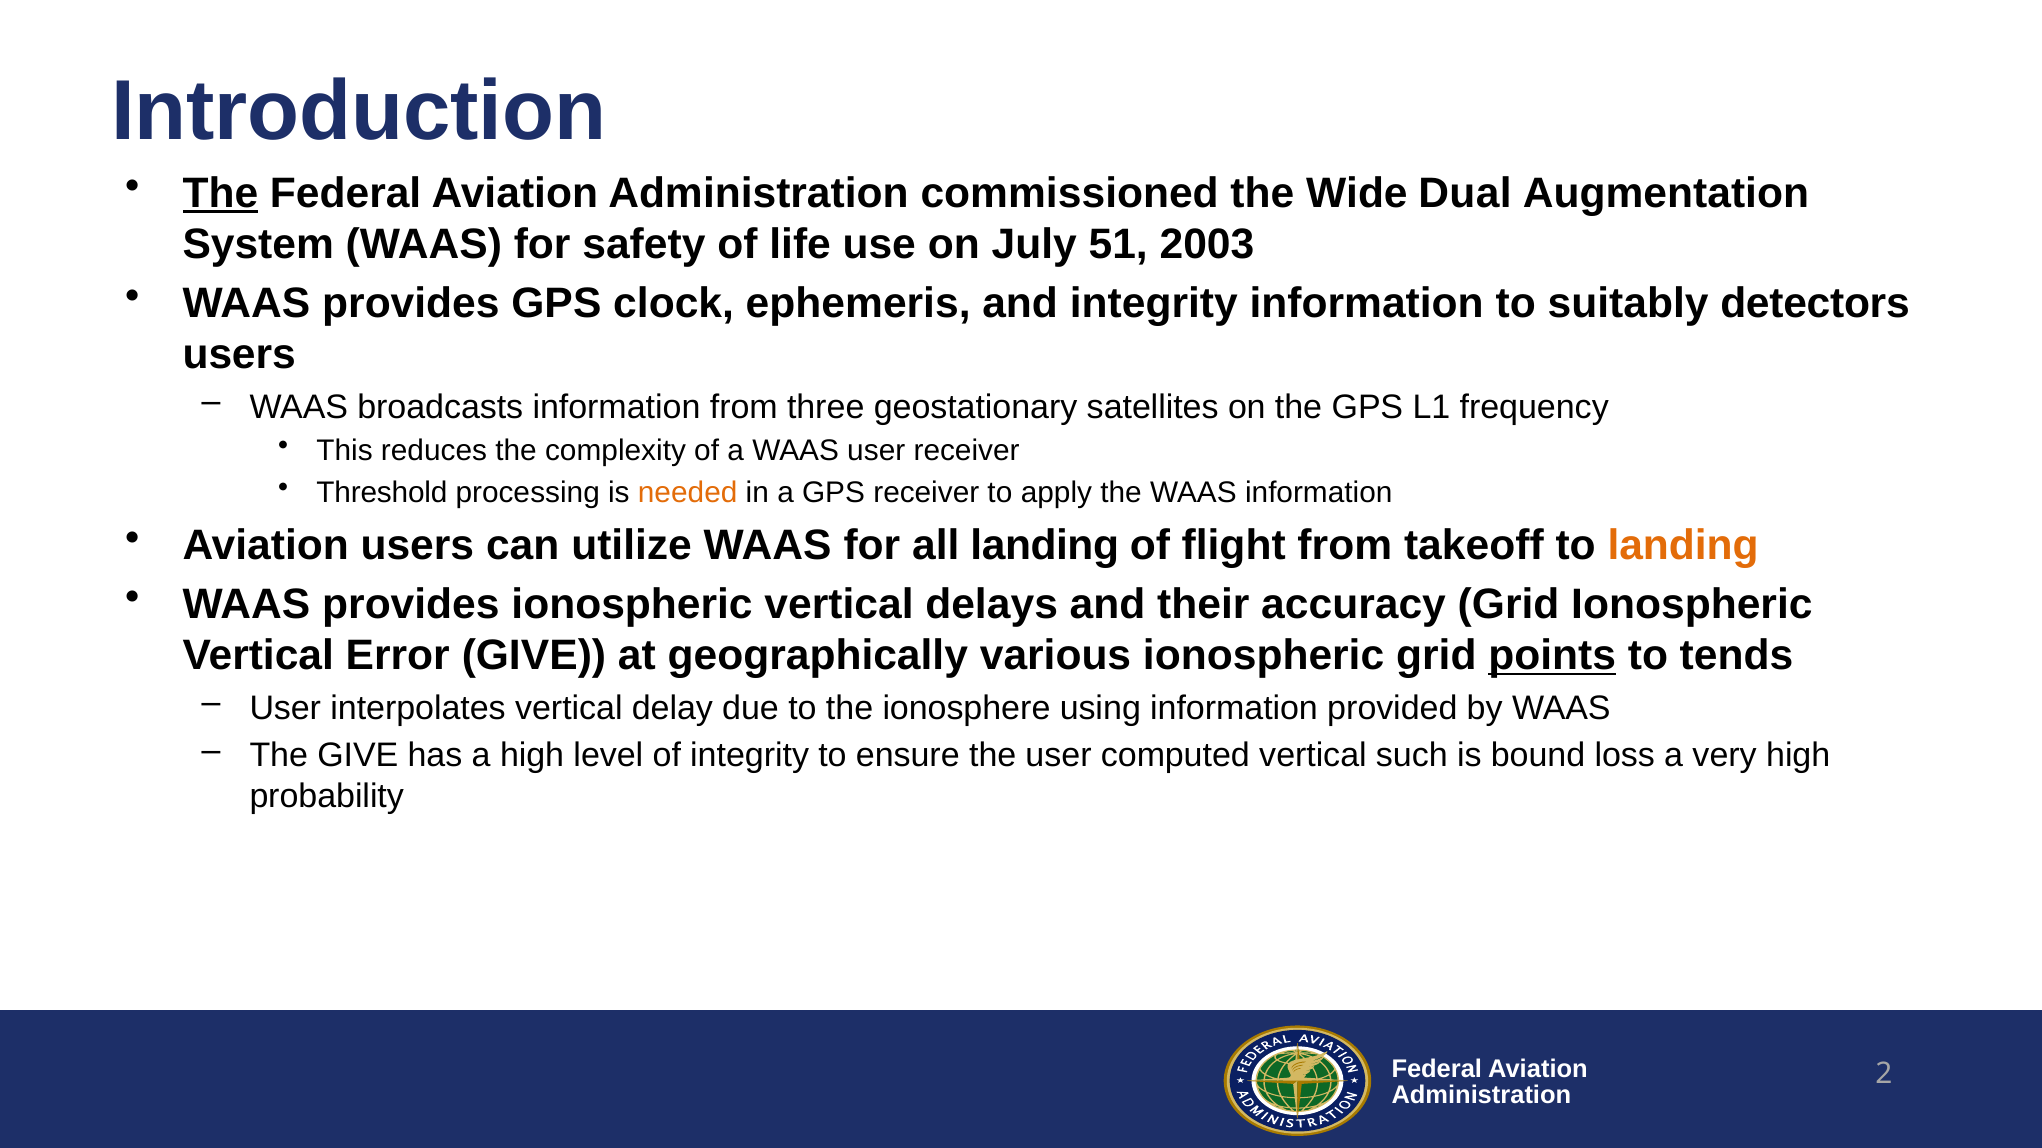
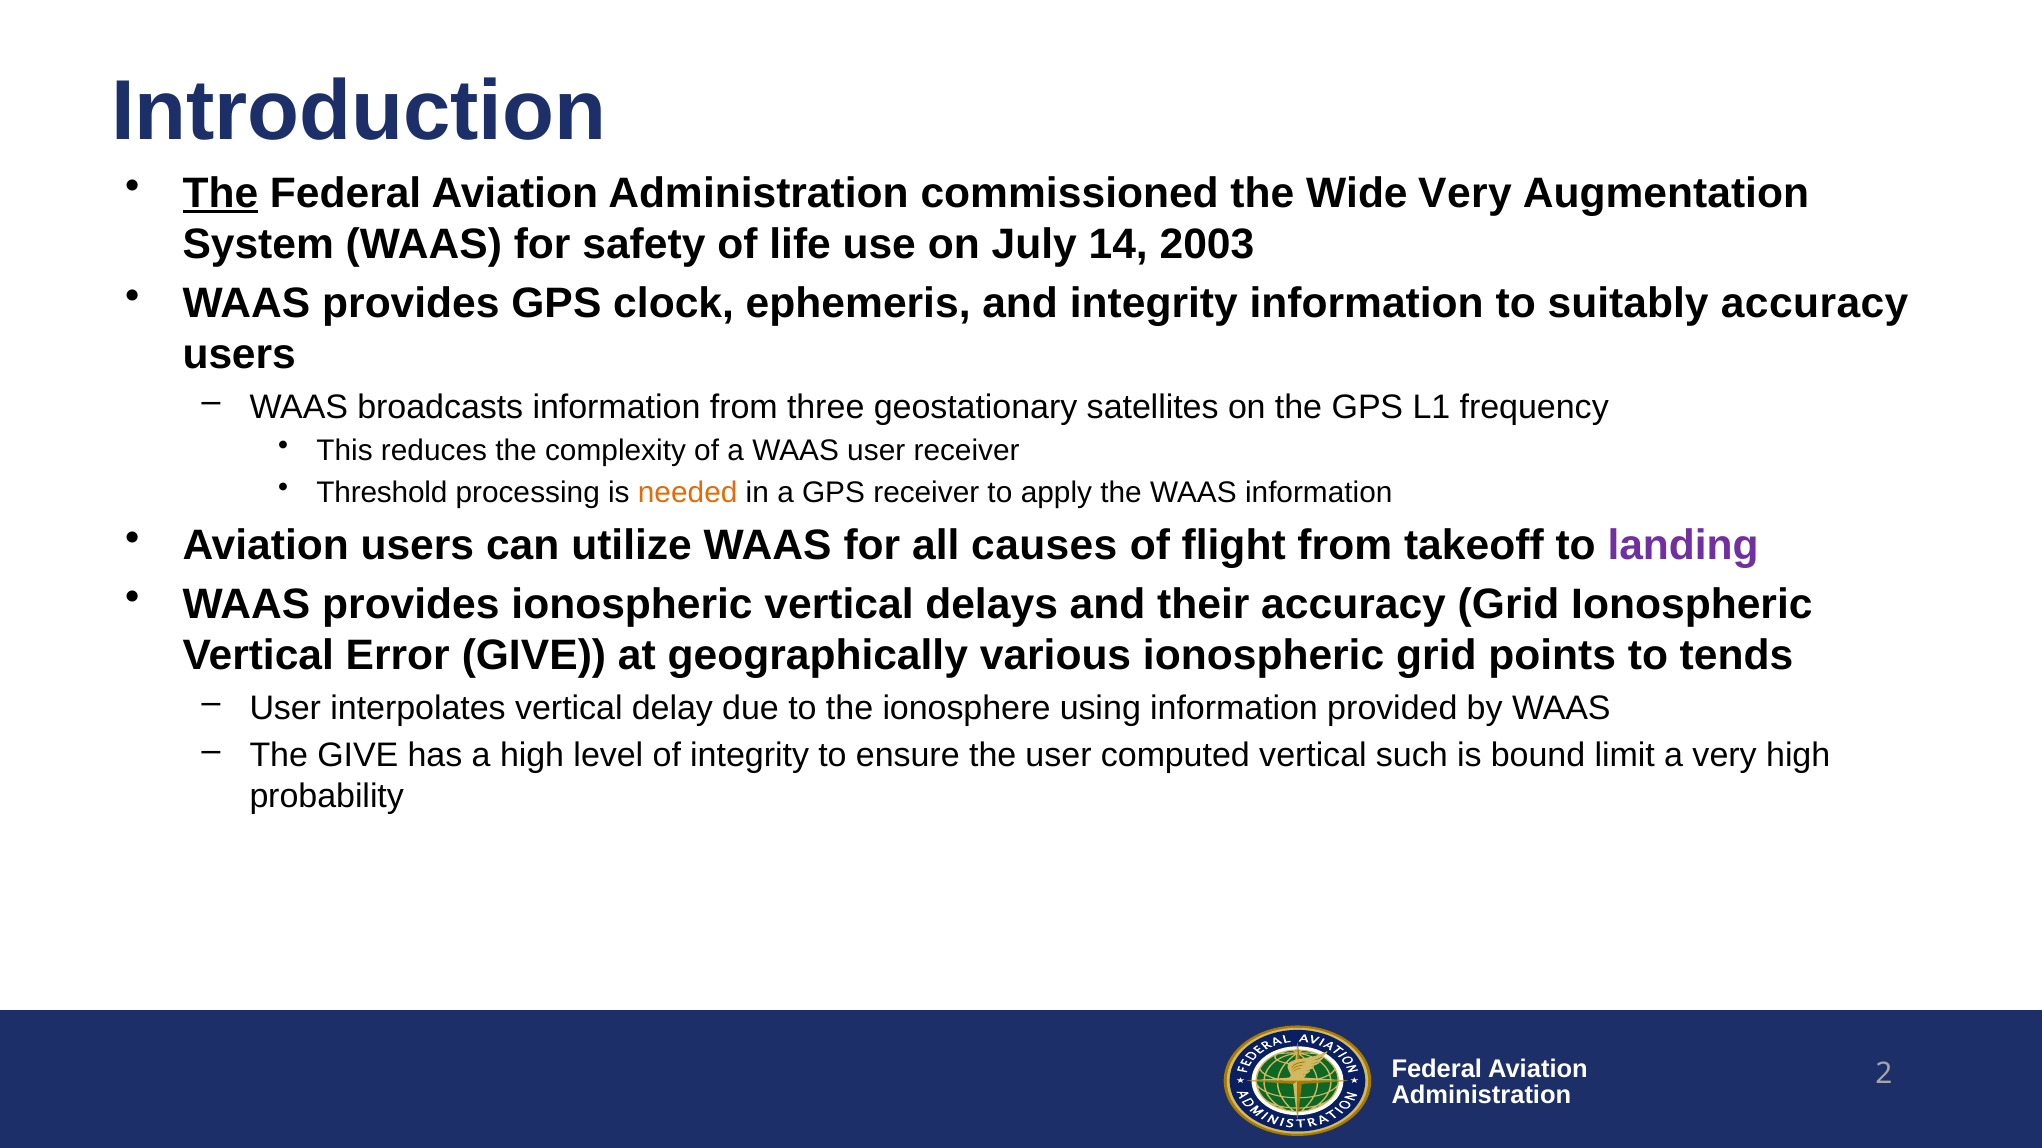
Wide Dual: Dual -> Very
51: 51 -> 14
suitably detectors: detectors -> accuracy
all landing: landing -> causes
landing at (1683, 546) colour: orange -> purple
points underline: present -> none
loss: loss -> limit
